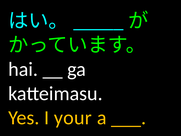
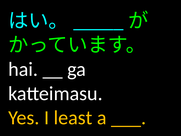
your: your -> least
